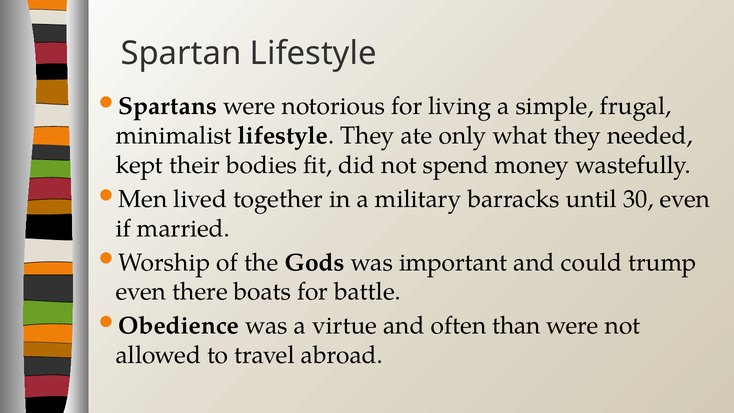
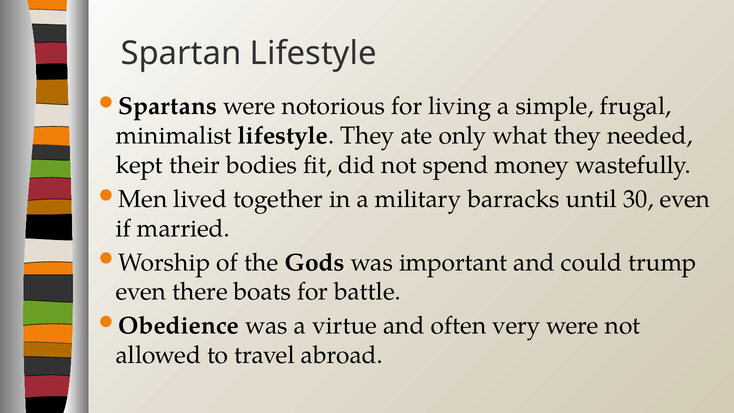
than: than -> very
